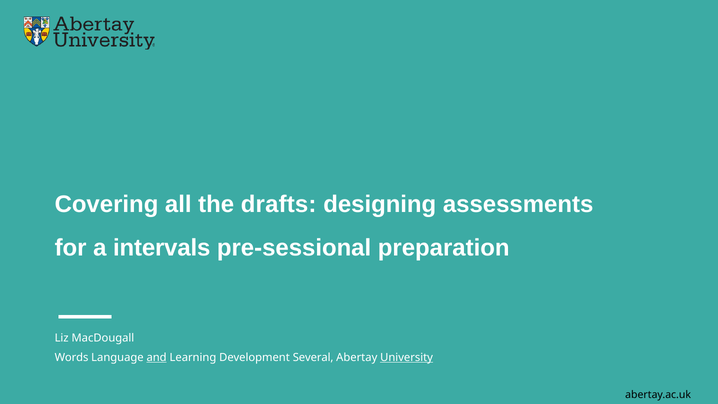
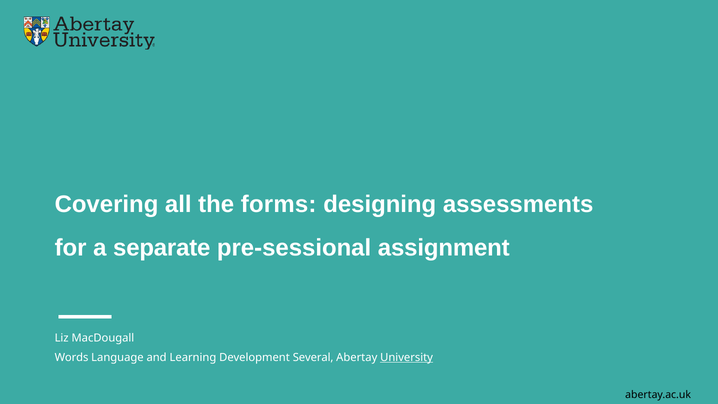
drafts: drafts -> forms
intervals: intervals -> separate
preparation: preparation -> assignment
and underline: present -> none
